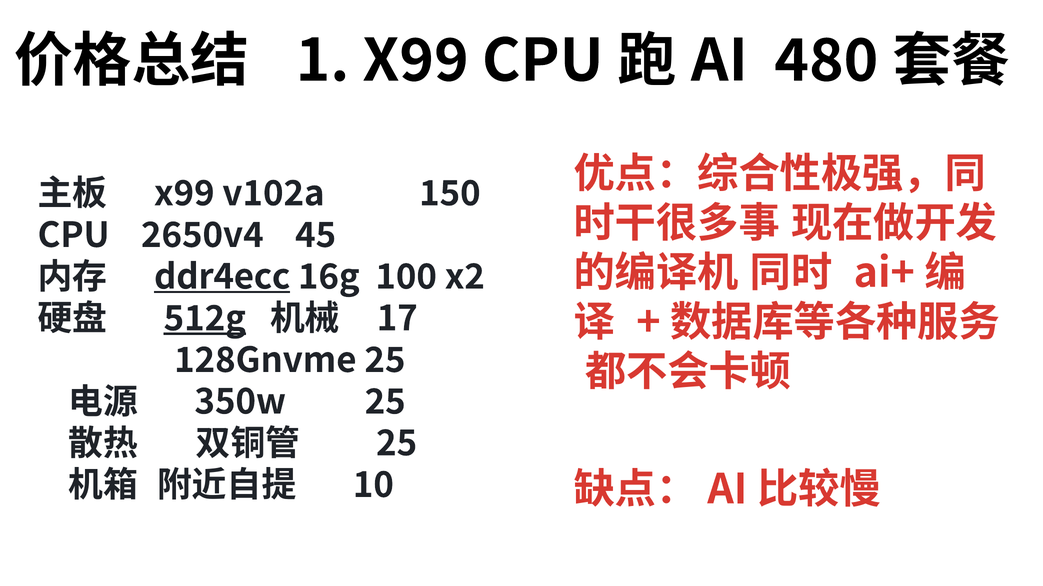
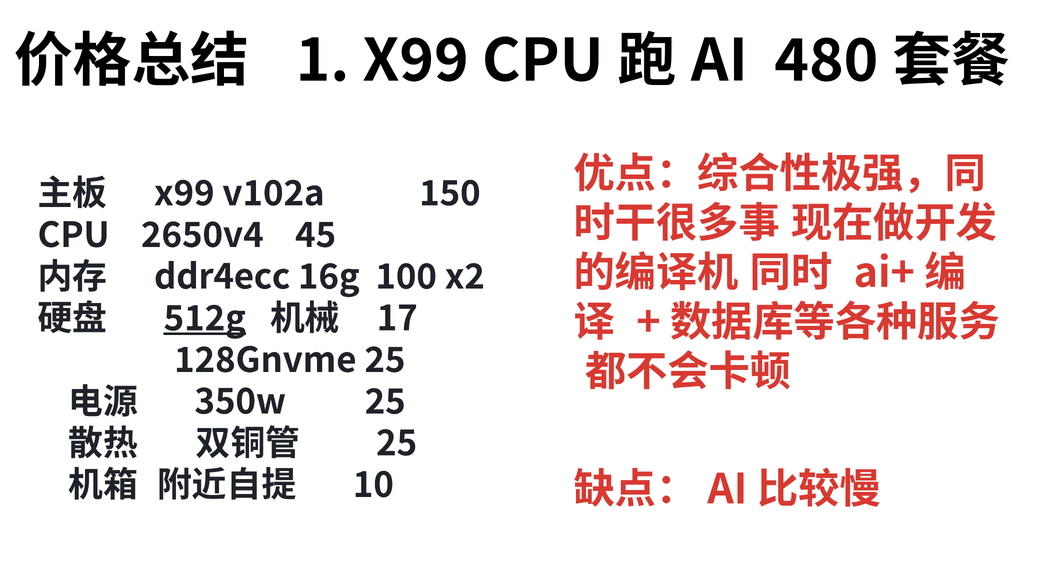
ddr4ecc underline: present -> none
